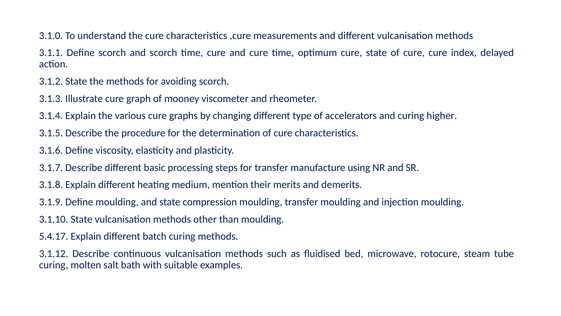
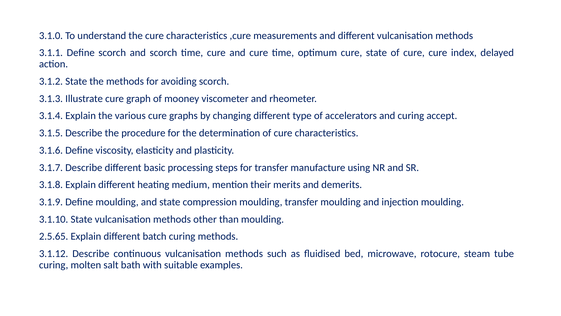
higher: higher -> accept
5.4.17: 5.4.17 -> 2.5.65
